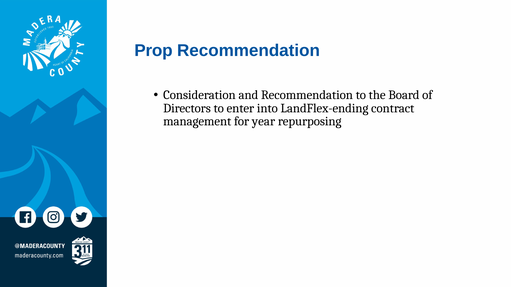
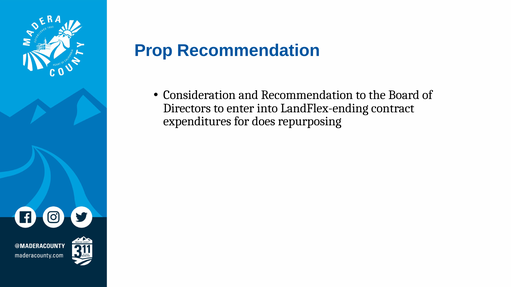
management: management -> expenditures
year: year -> does
